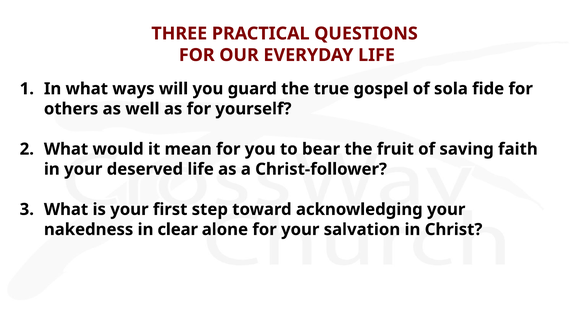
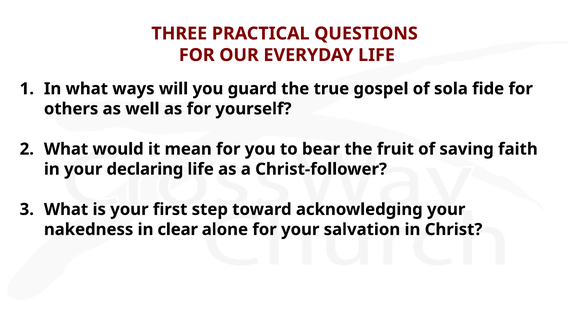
deserved: deserved -> declaring
